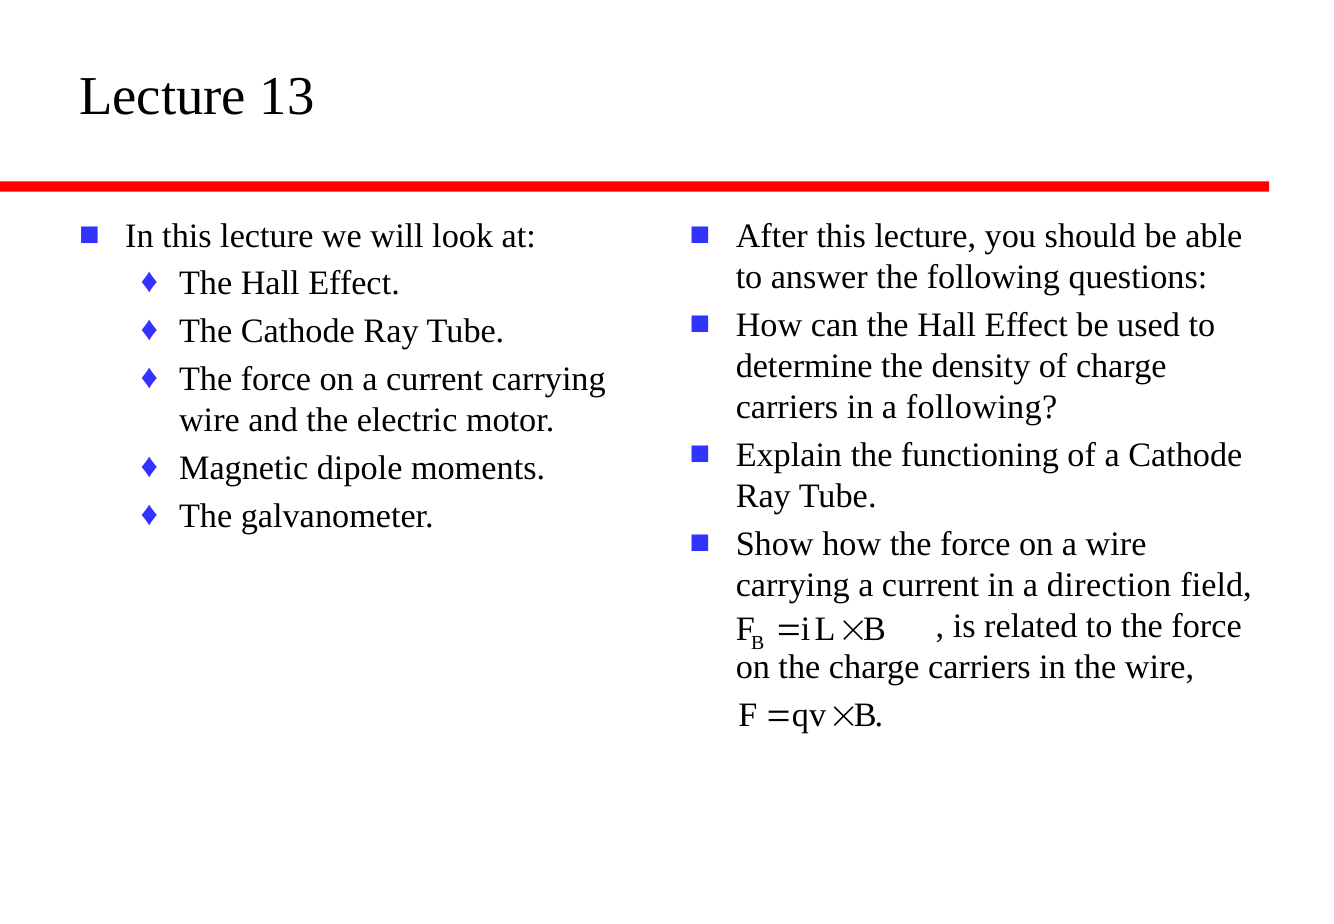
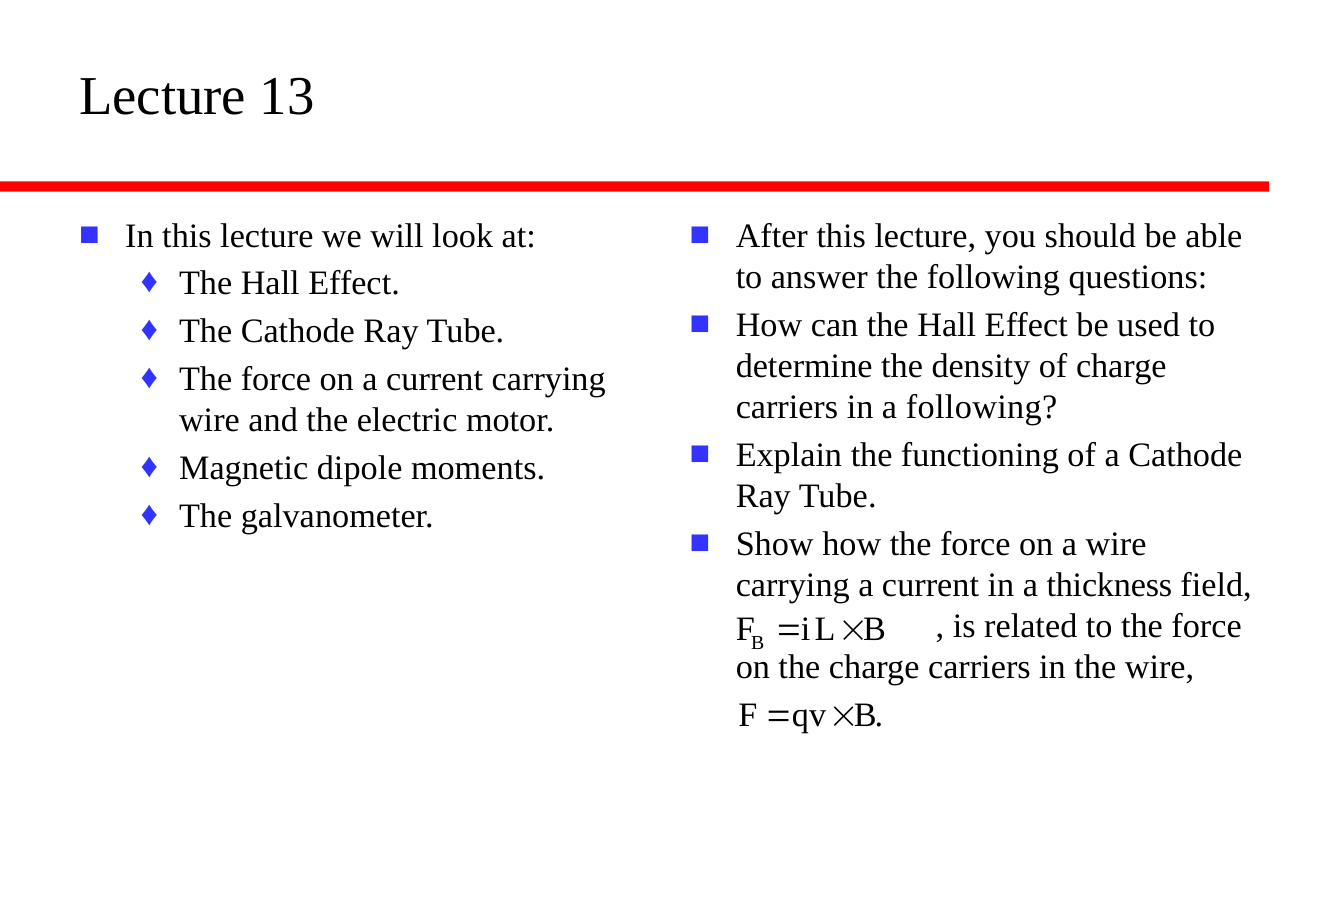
direction: direction -> thickness
